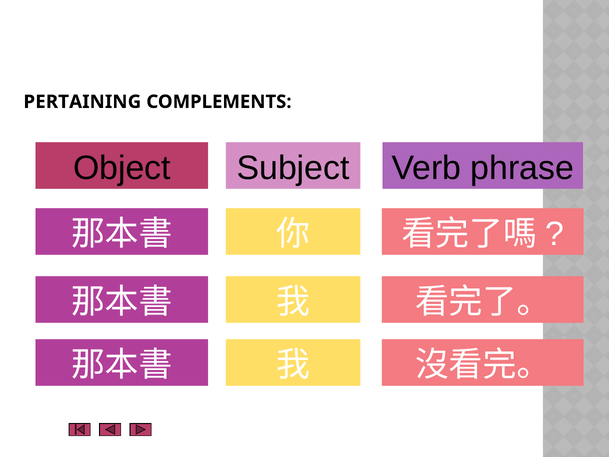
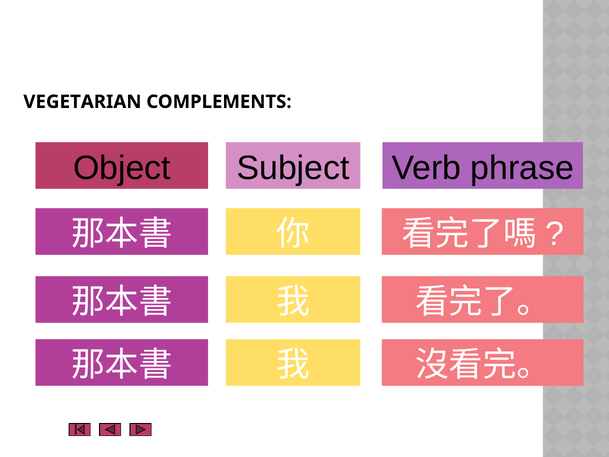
PERTAINING: PERTAINING -> VEGETARIAN
